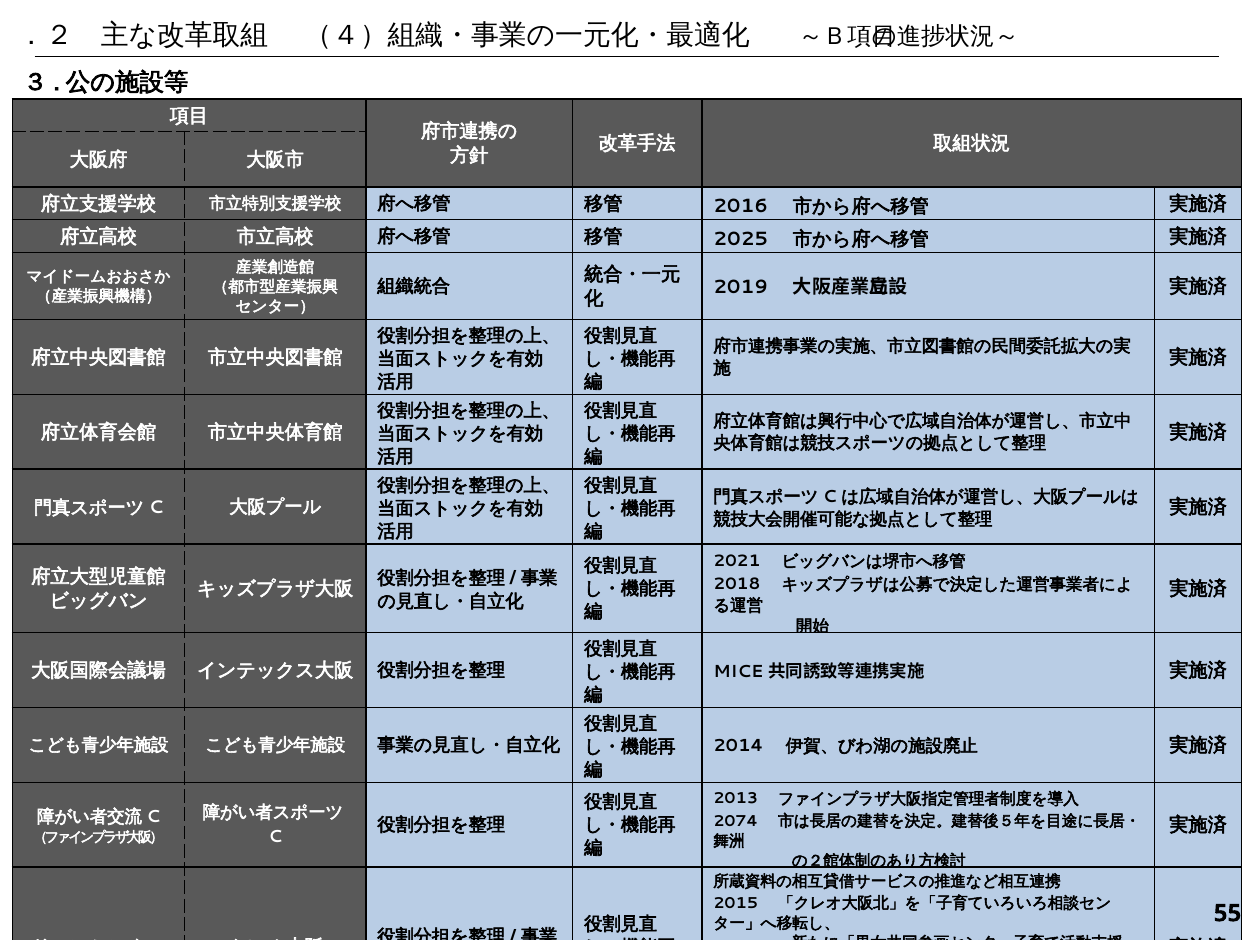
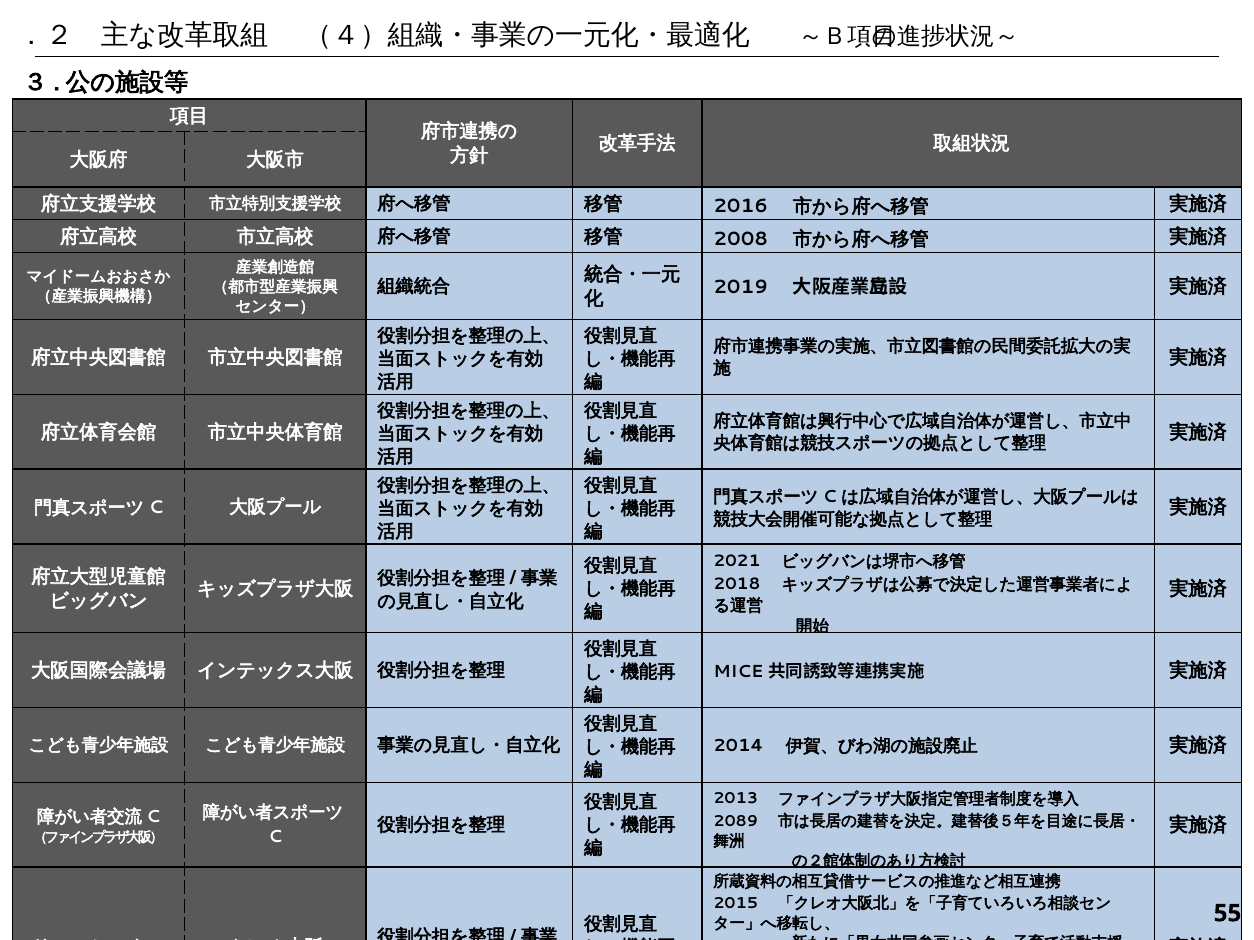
2025: 2025 -> 2008
2074: 2074 -> 2089
